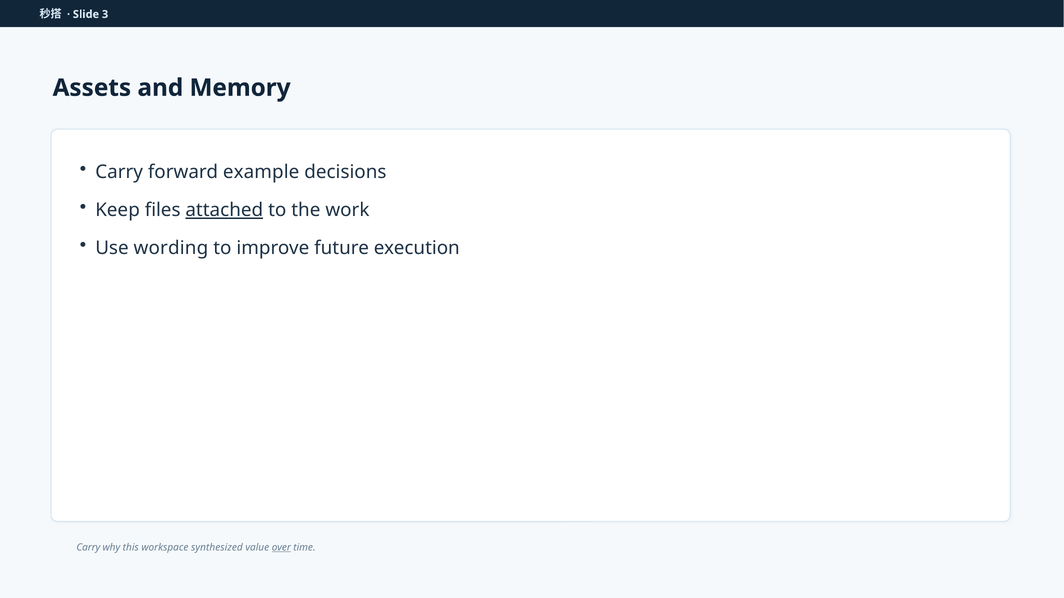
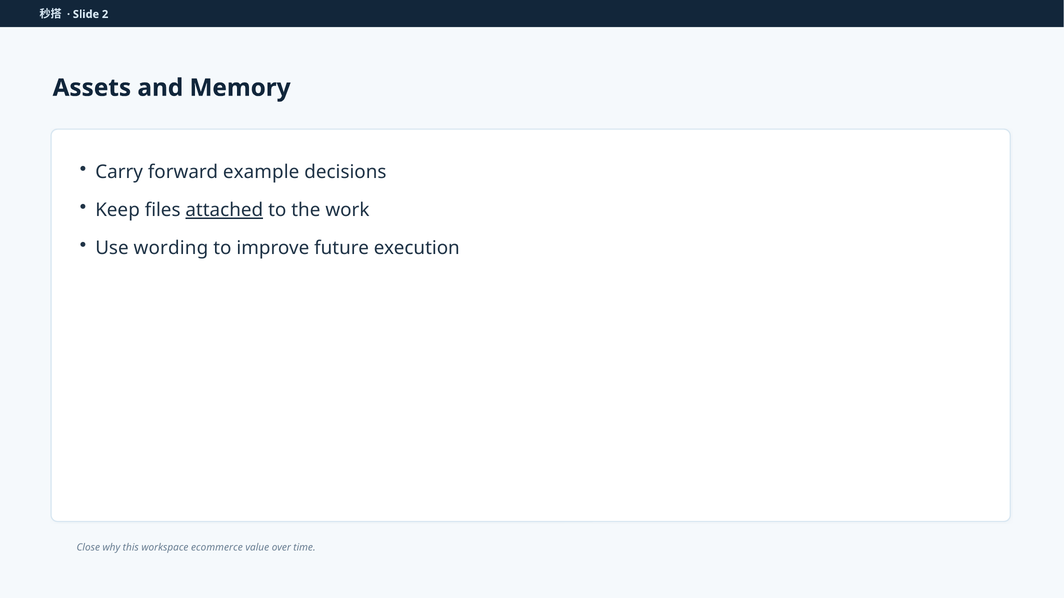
3: 3 -> 2
Carry at (88, 548): Carry -> Close
synthesized: synthesized -> ecommerce
over underline: present -> none
